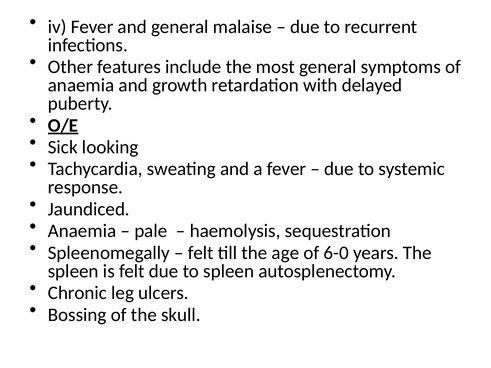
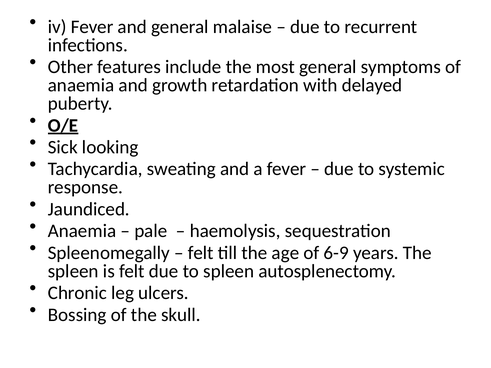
6-0: 6-0 -> 6-9
